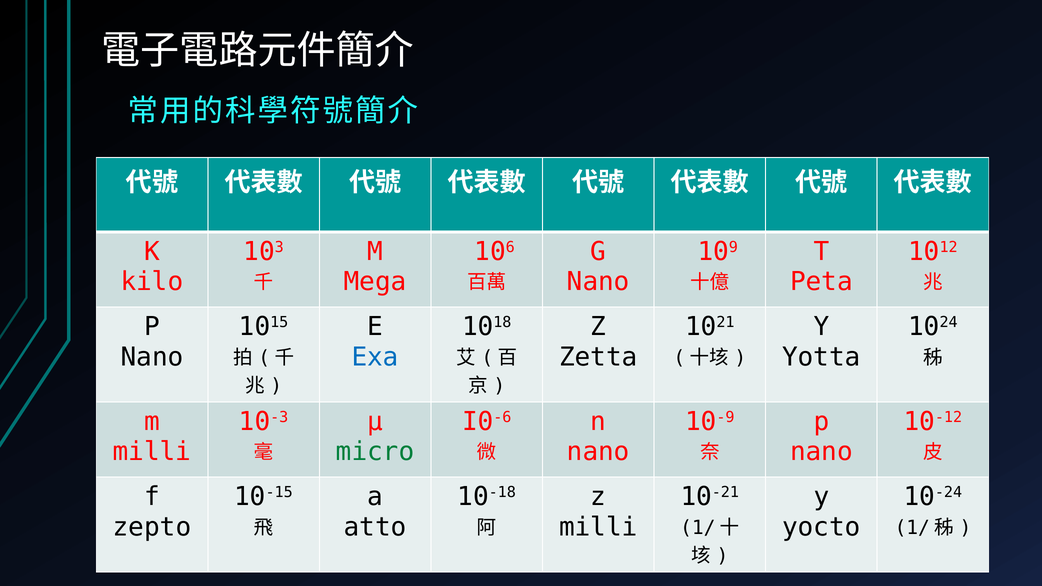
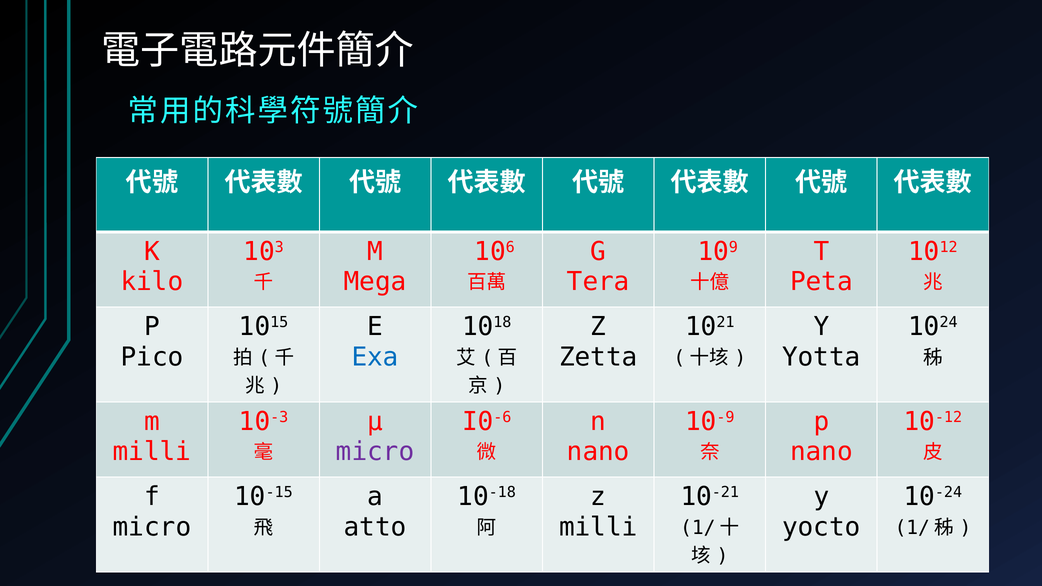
Nano at (598, 282): Nano -> Tera
Nano at (152, 357): Nano -> Pico
micro at (375, 452) colour: green -> purple
zepto at (152, 527): zepto -> micro
